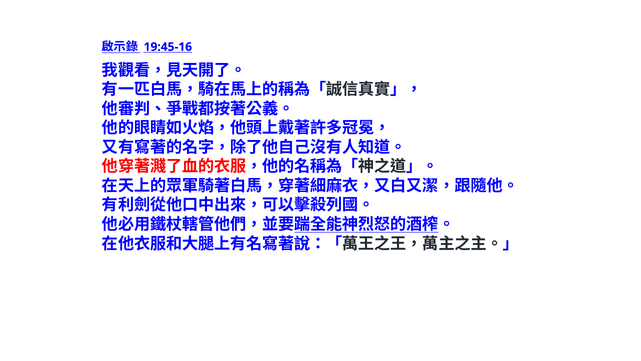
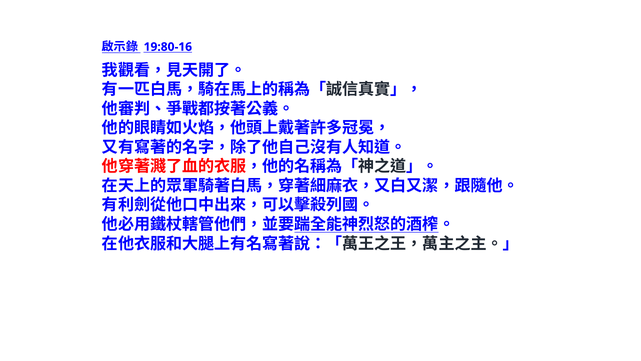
19:45-16: 19:45-16 -> 19:80-16
